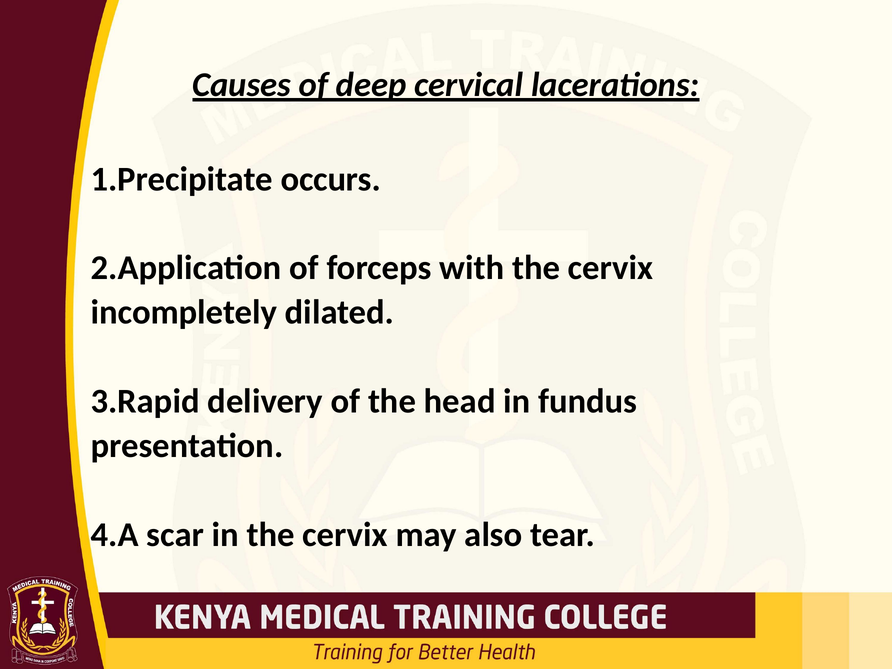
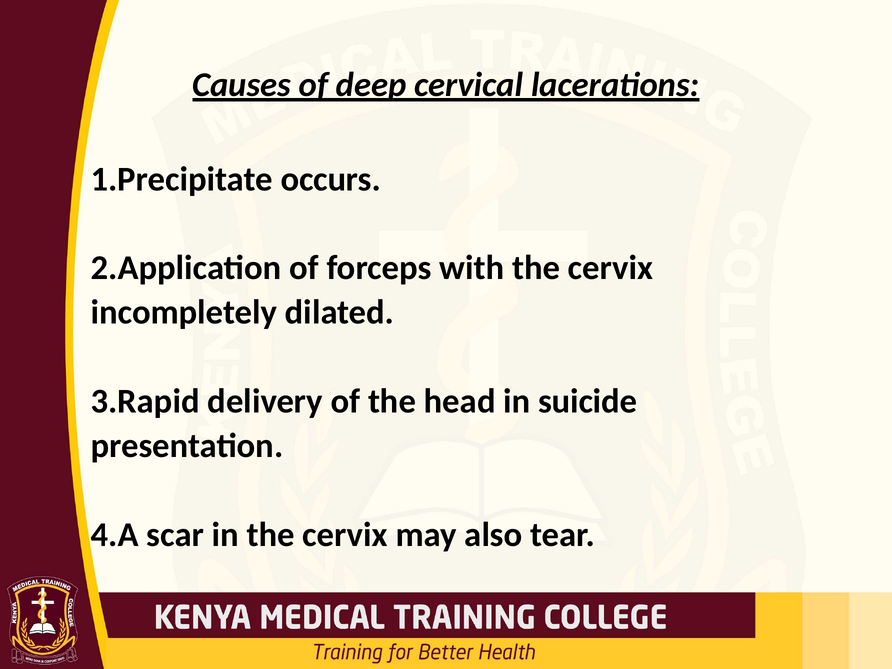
fundus: fundus -> suicide
